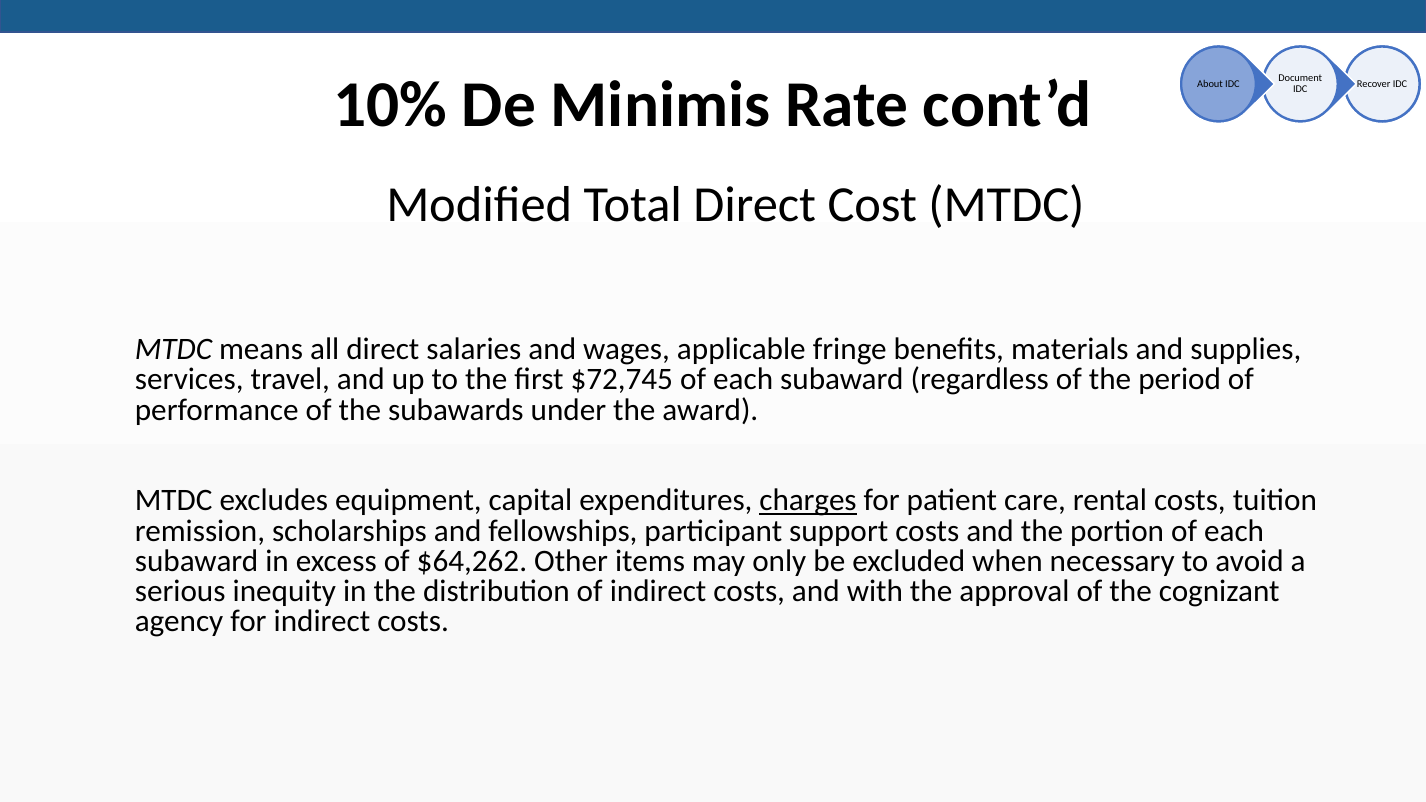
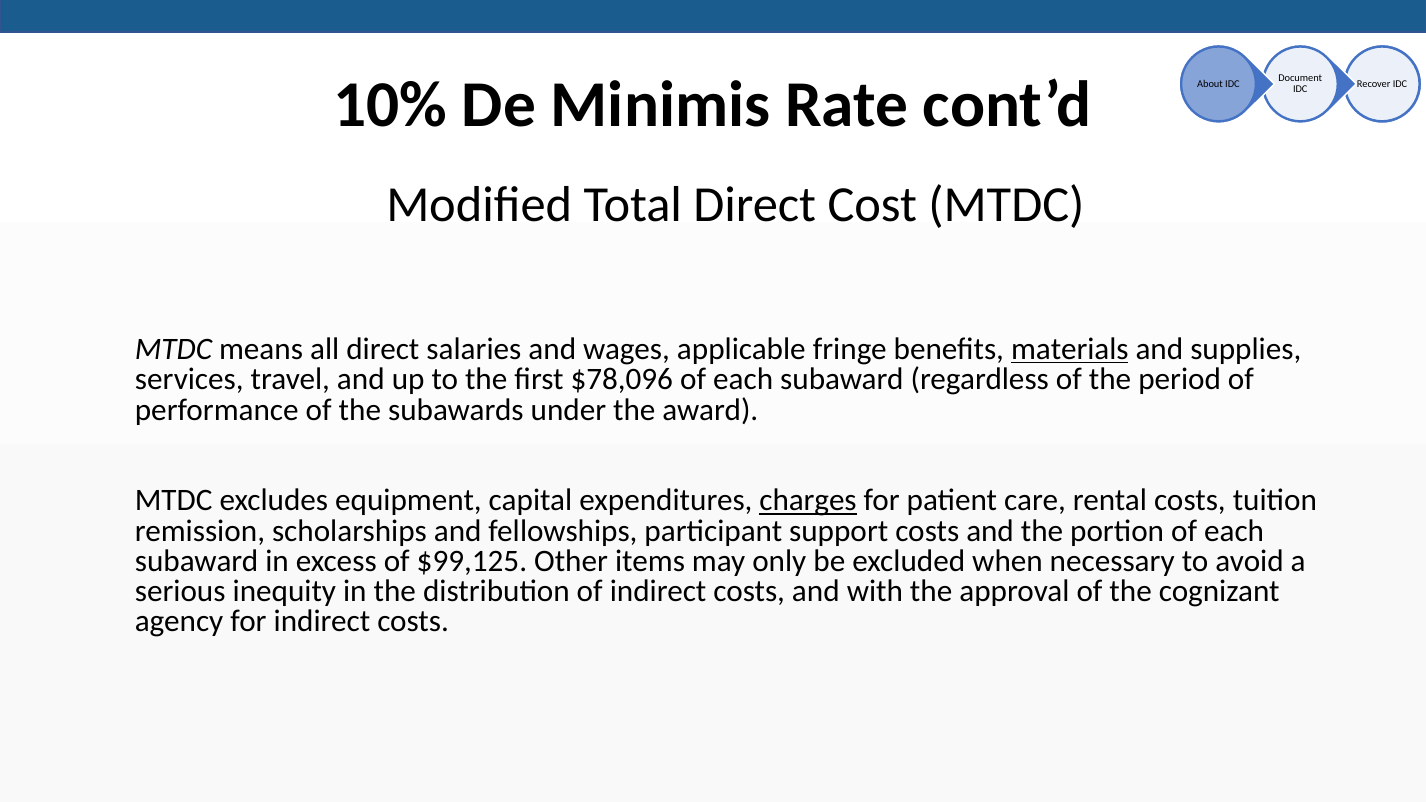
materials underline: none -> present
$72,745: $72,745 -> $78,096
$64,262: $64,262 -> $99,125
